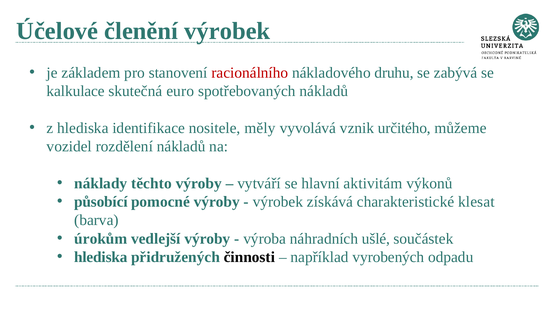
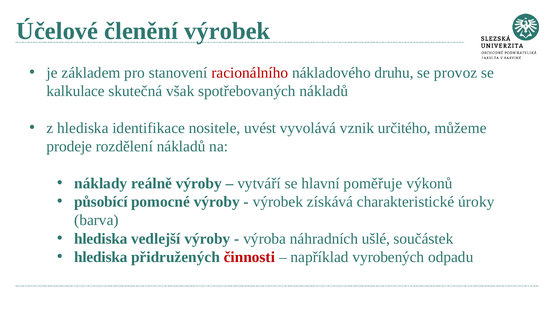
zabývá: zabývá -> provoz
euro: euro -> však
měly: měly -> uvést
vozidel: vozidel -> prodeje
těchto: těchto -> reálně
aktivitám: aktivitám -> poměřuje
klesat: klesat -> úroky
úrokům at (101, 239): úrokům -> hlediska
činnosti colour: black -> red
